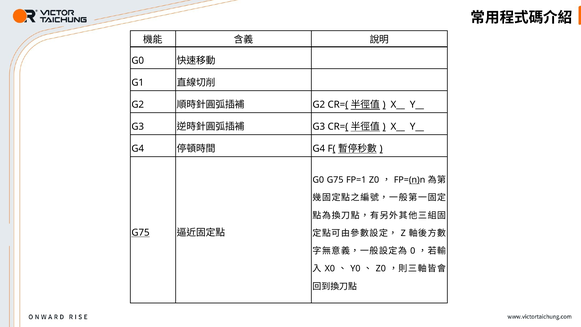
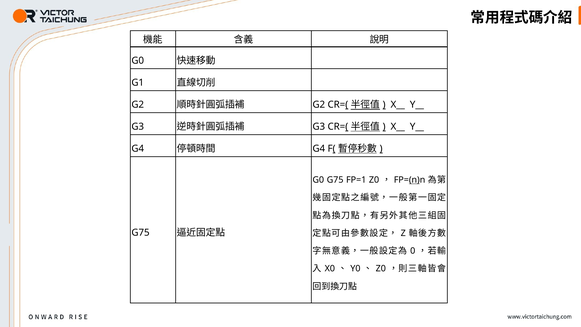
G75 at (141, 233) underline: present -> none
